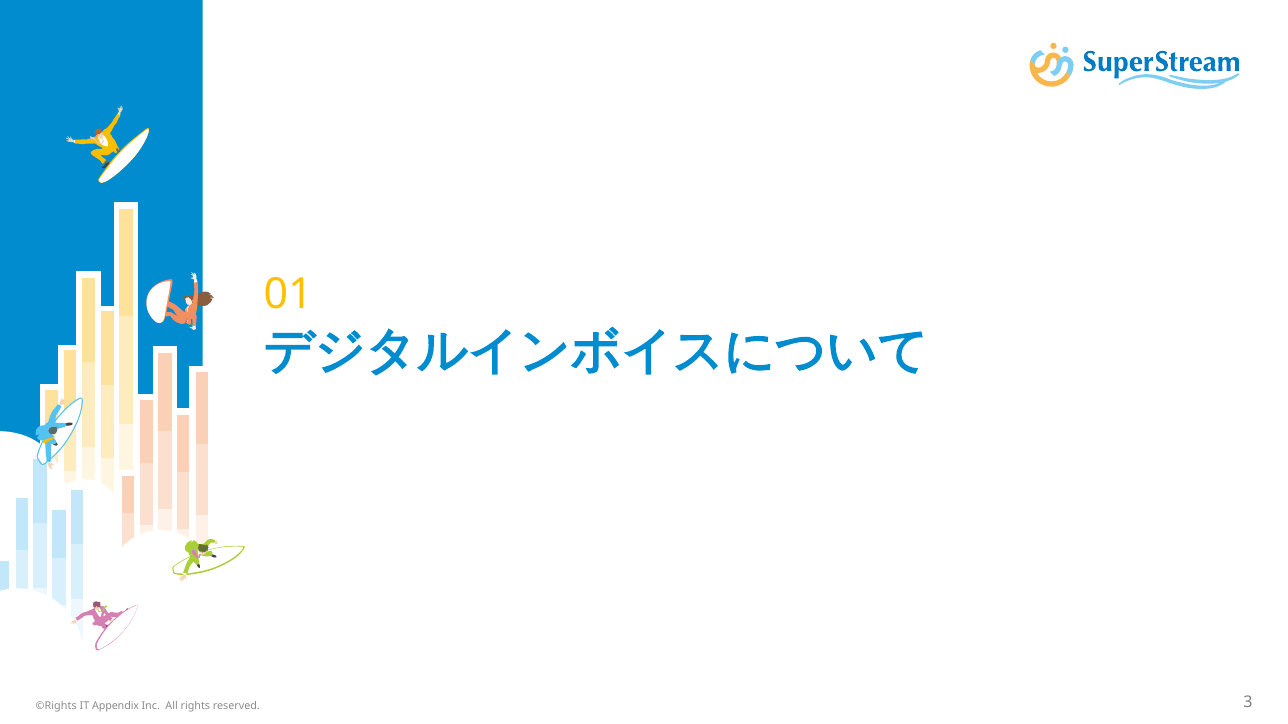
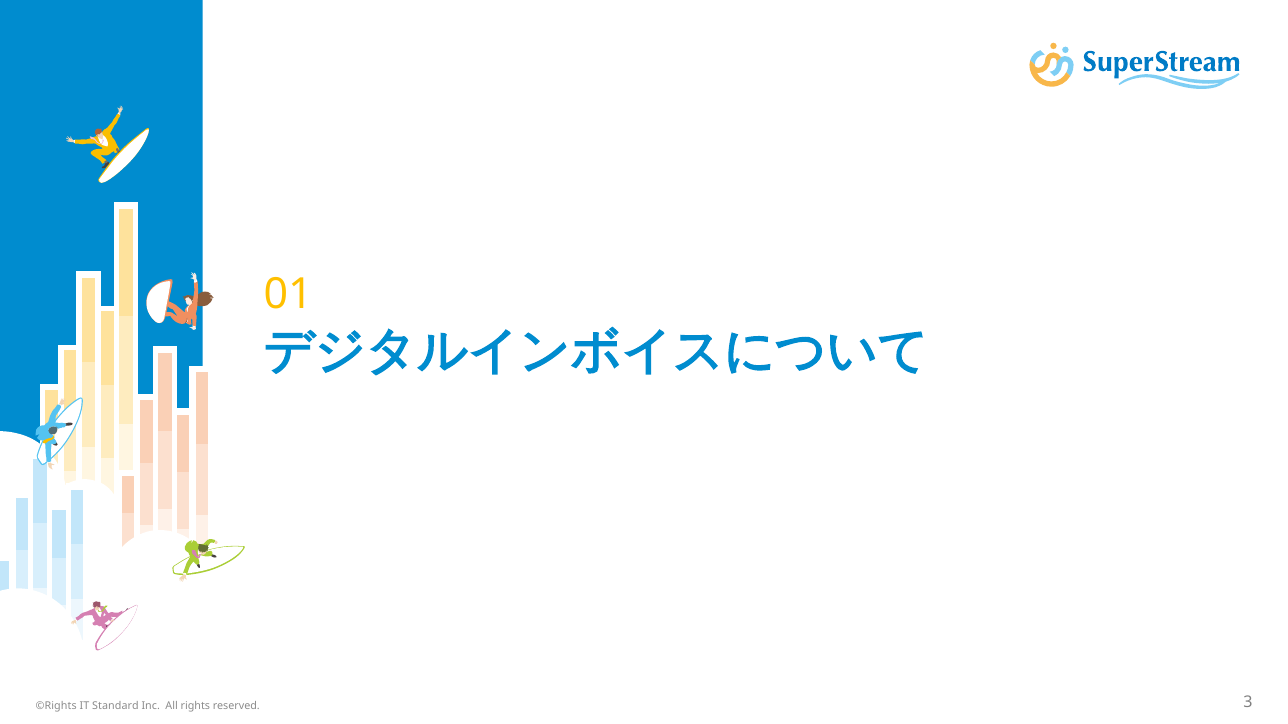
Appendix: Appendix -> Standard
